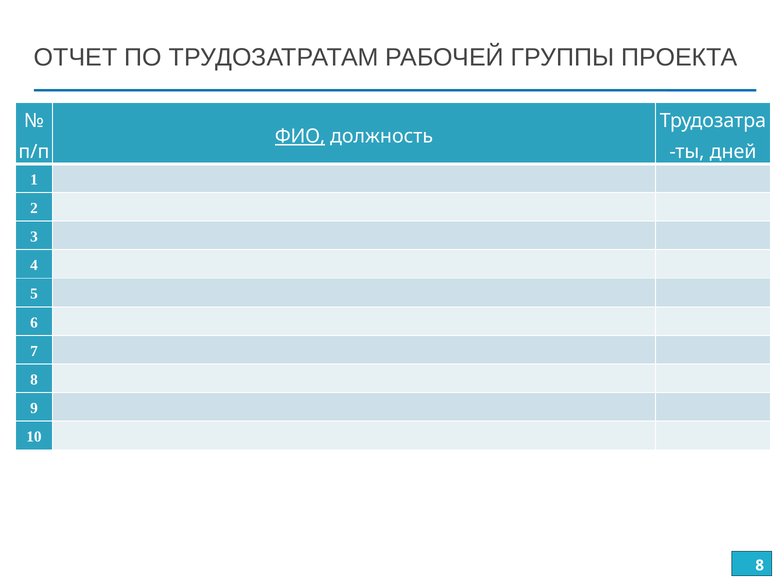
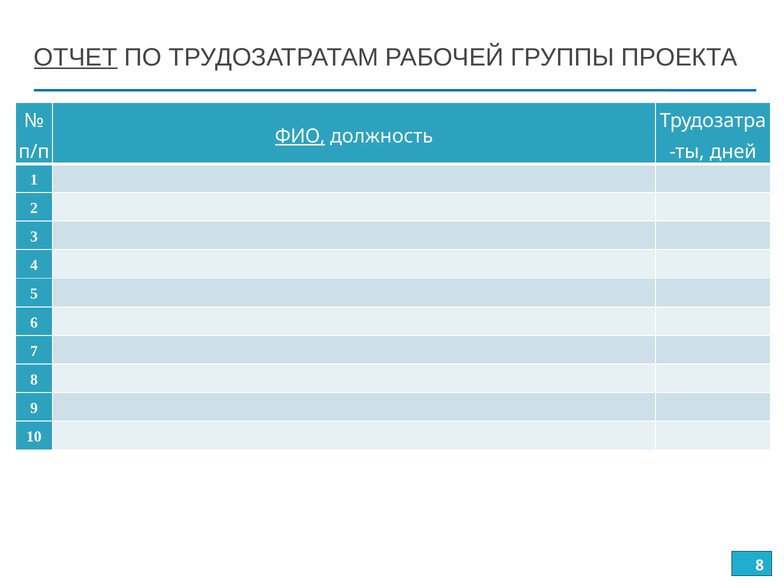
ОТЧЕТ underline: none -> present
